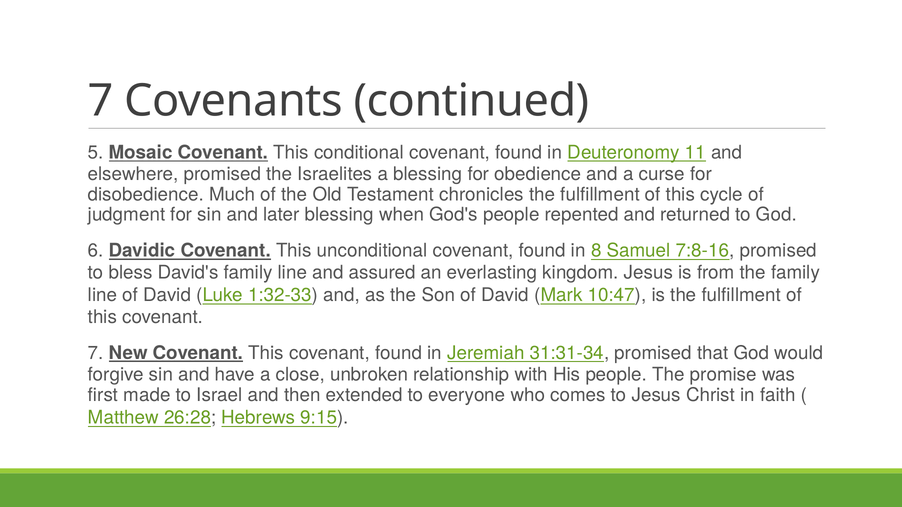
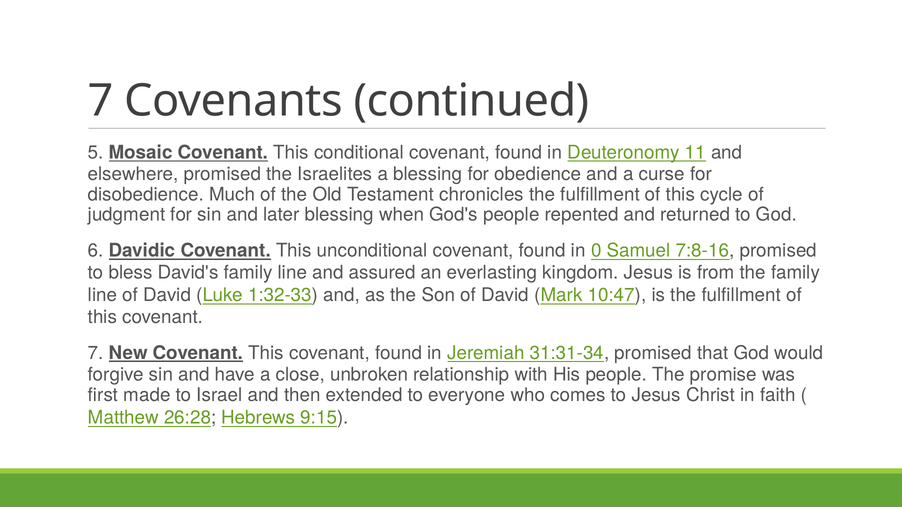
8: 8 -> 0
